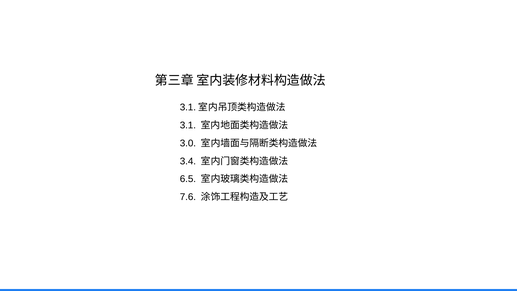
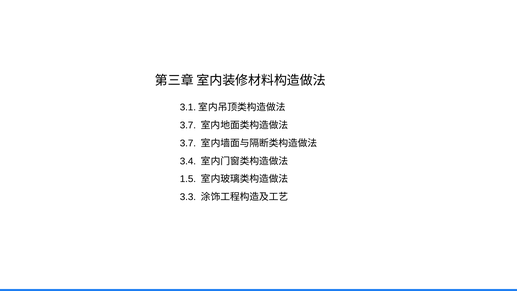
3.1 at (188, 125): 3.1 -> 3.7
3.0 at (188, 143): 3.0 -> 3.7
6.5: 6.5 -> 1.5
7.6: 7.6 -> 3.3
